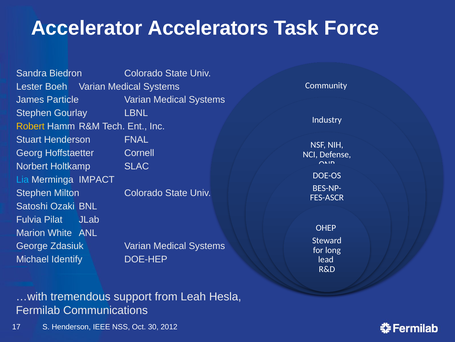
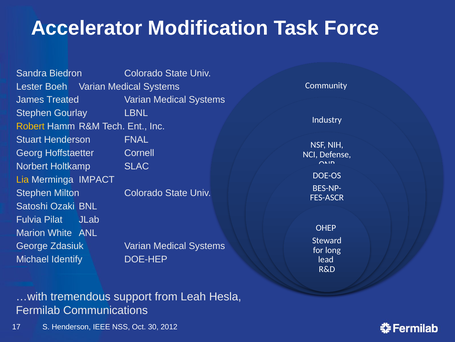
Accelerators: Accelerators -> Modification
Particle: Particle -> Treated
Lia colour: light blue -> yellow
